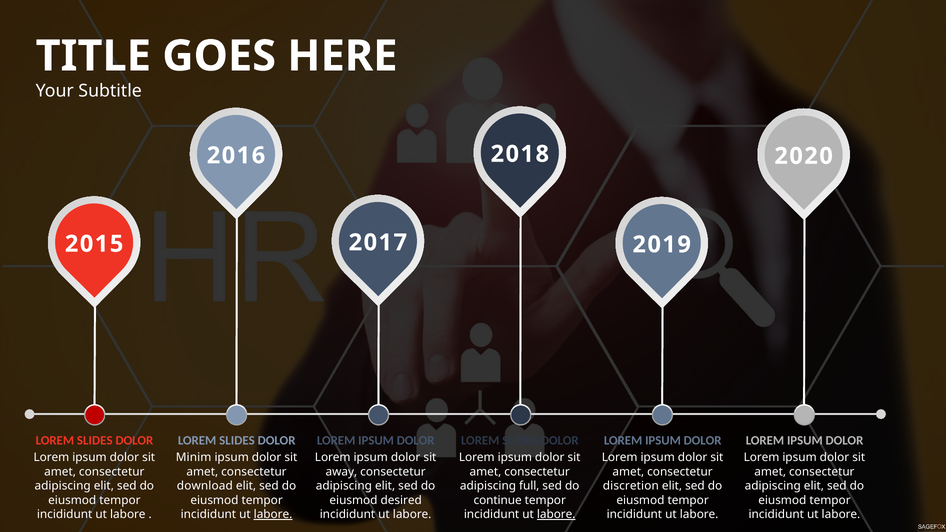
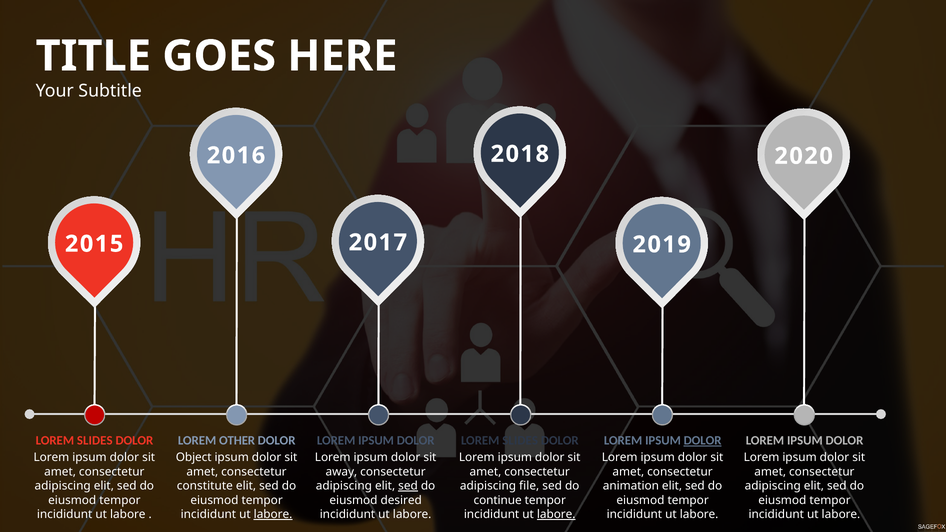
SLIDES at (237, 441): SLIDES -> OTHER
DOLOR at (703, 441) underline: none -> present
Minim: Minim -> Object
download: download -> constitute
sed at (408, 486) underline: none -> present
full: full -> file
discretion: discretion -> animation
